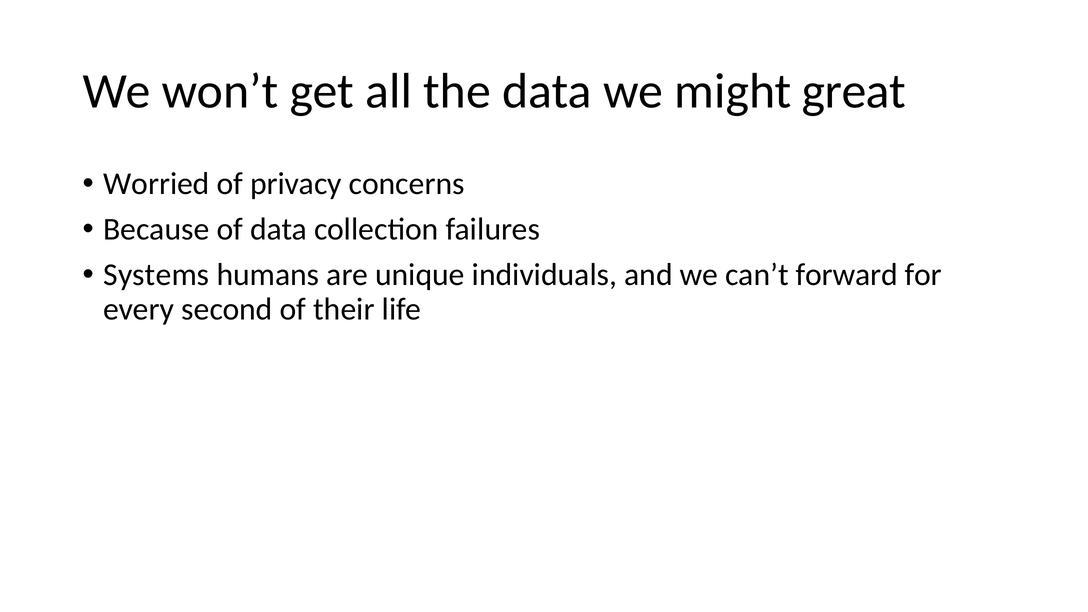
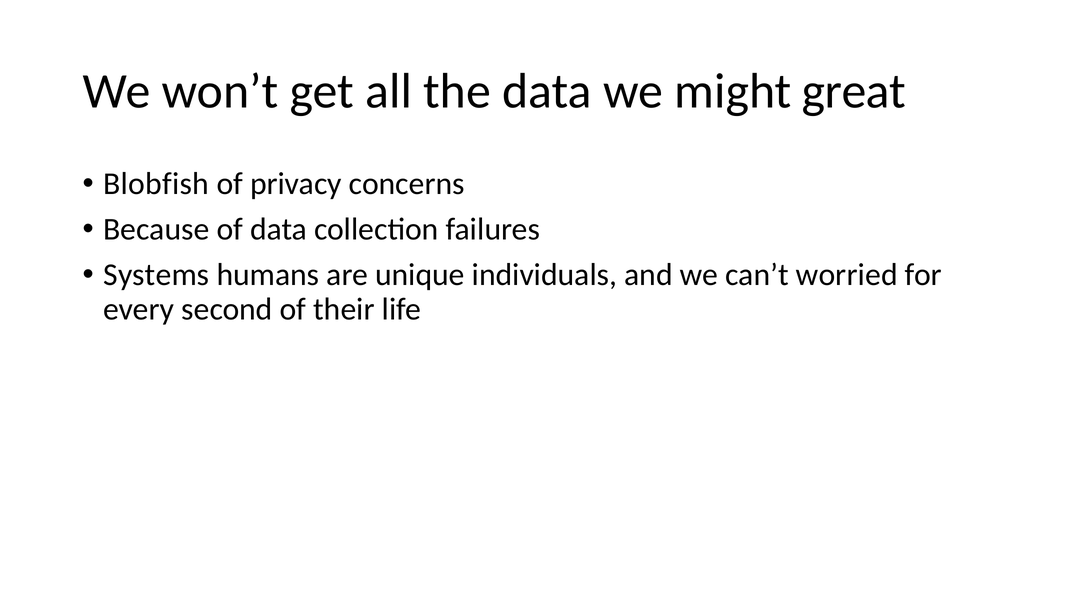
Worried: Worried -> Blobfish
forward: forward -> worried
